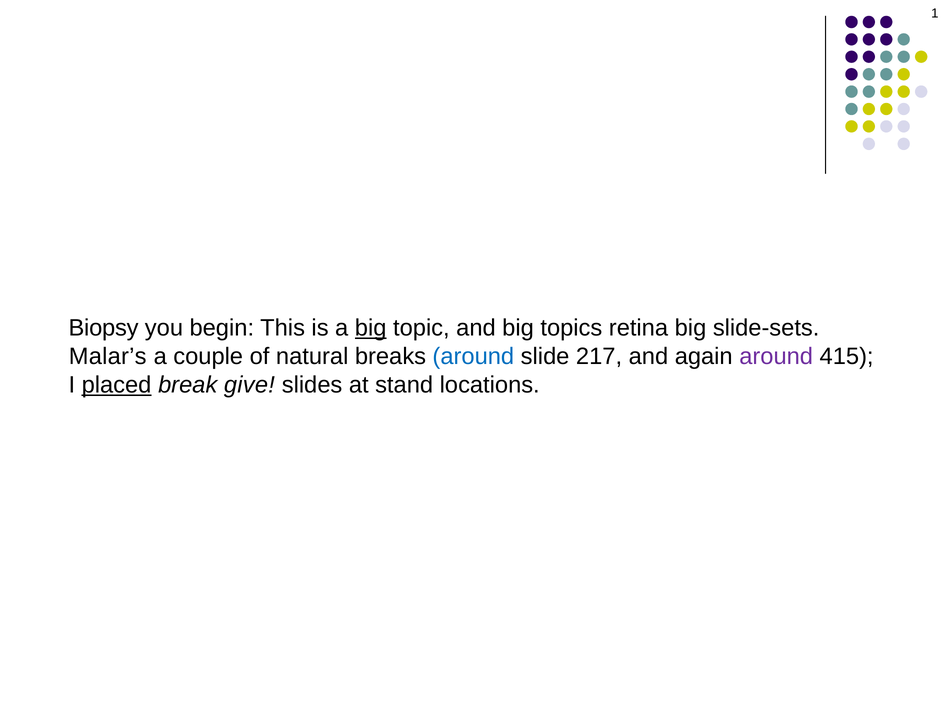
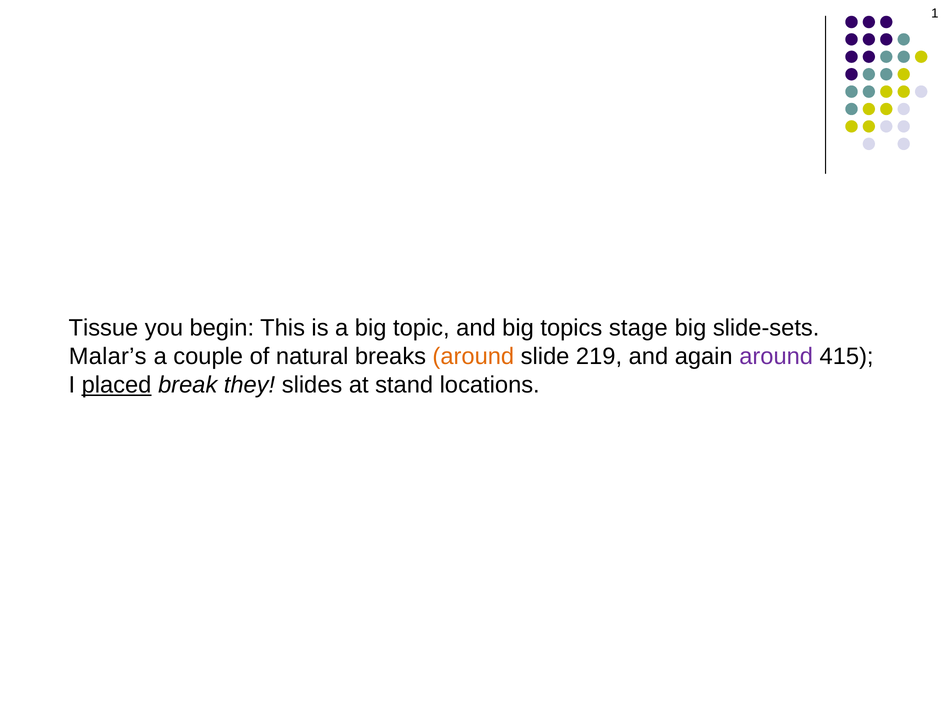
Biopsy: Biopsy -> Tissue
big at (371, 328) underline: present -> none
retina: retina -> stage
around at (473, 357) colour: blue -> orange
217: 217 -> 219
give: give -> they
